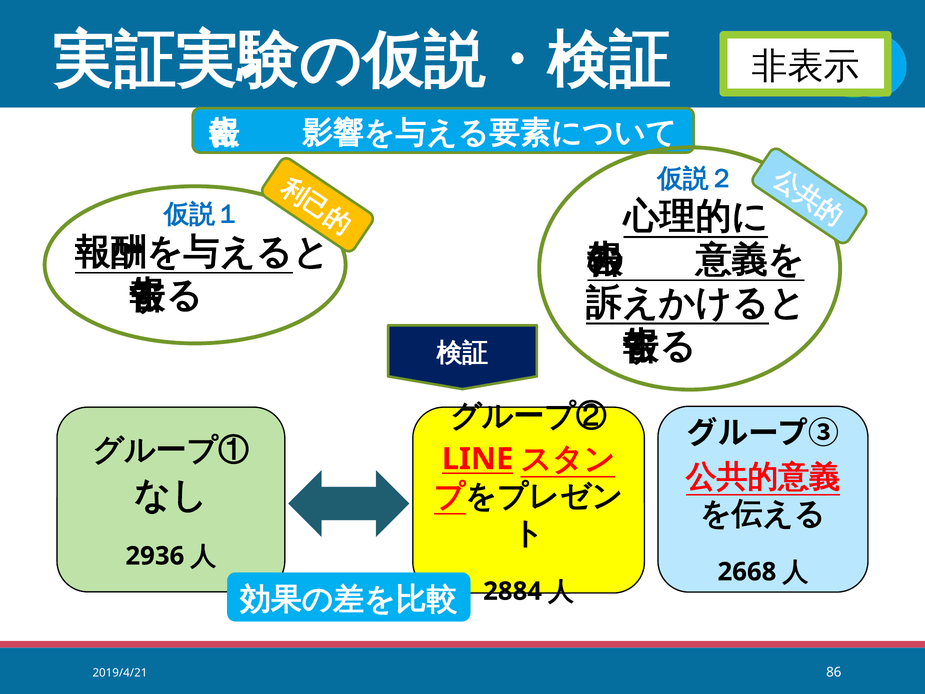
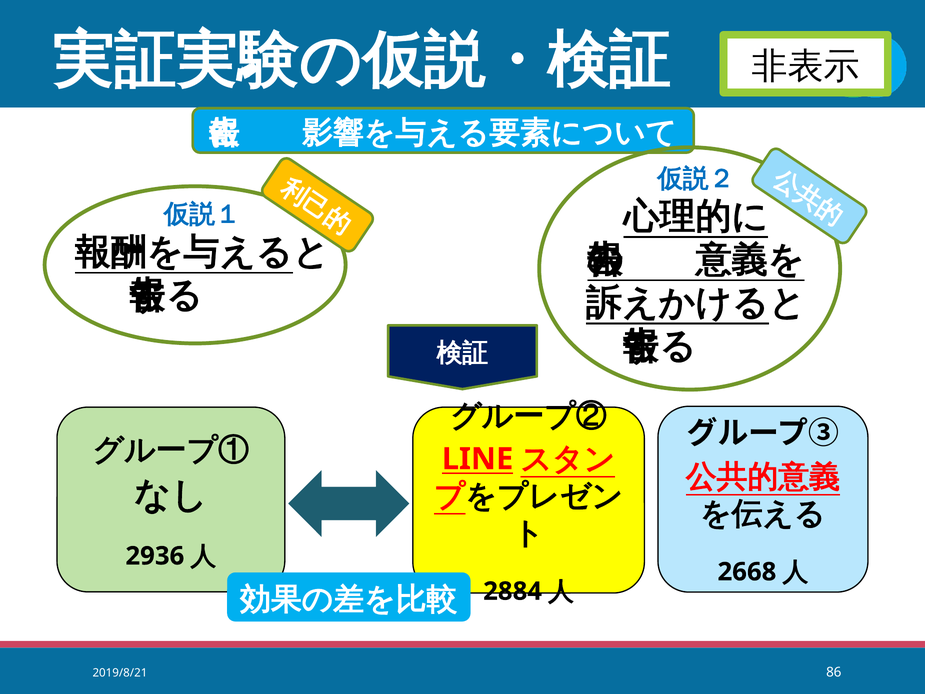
2019/4/21: 2019/4/21 -> 2019/8/21
